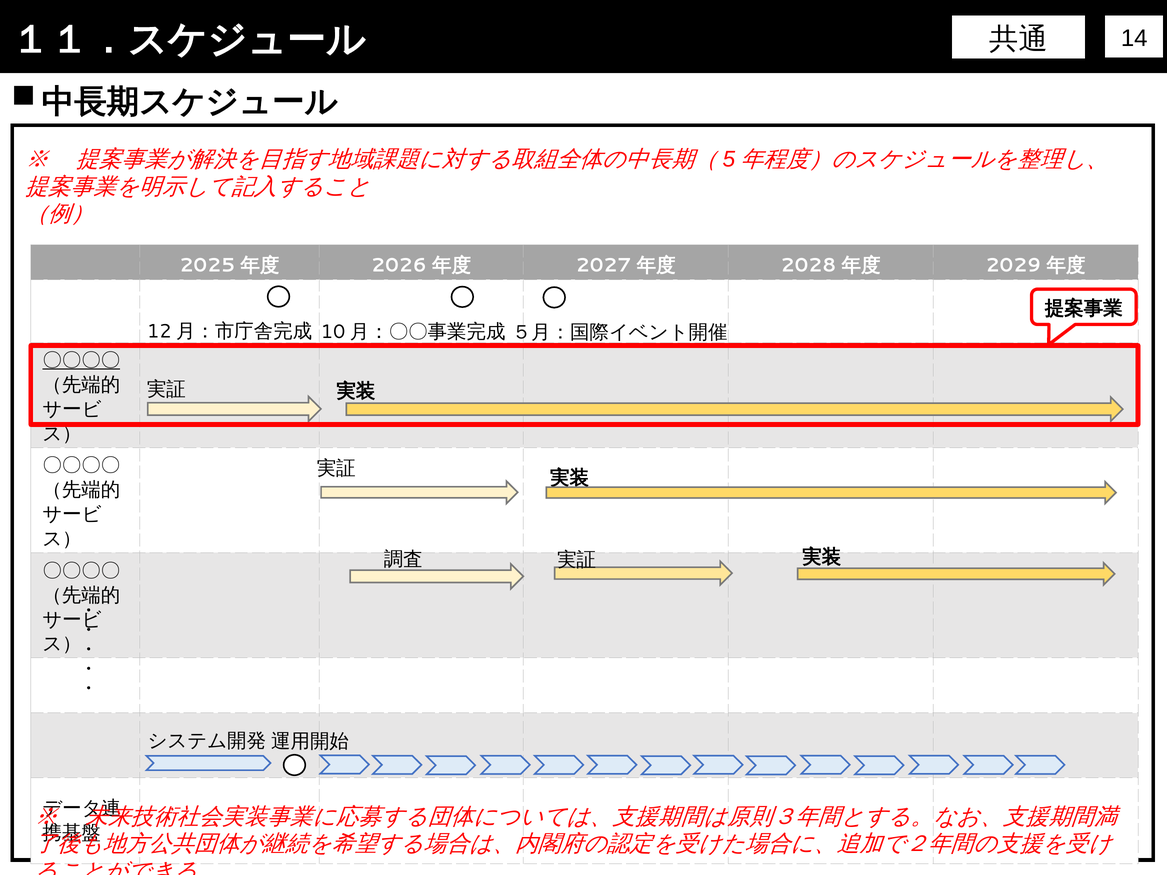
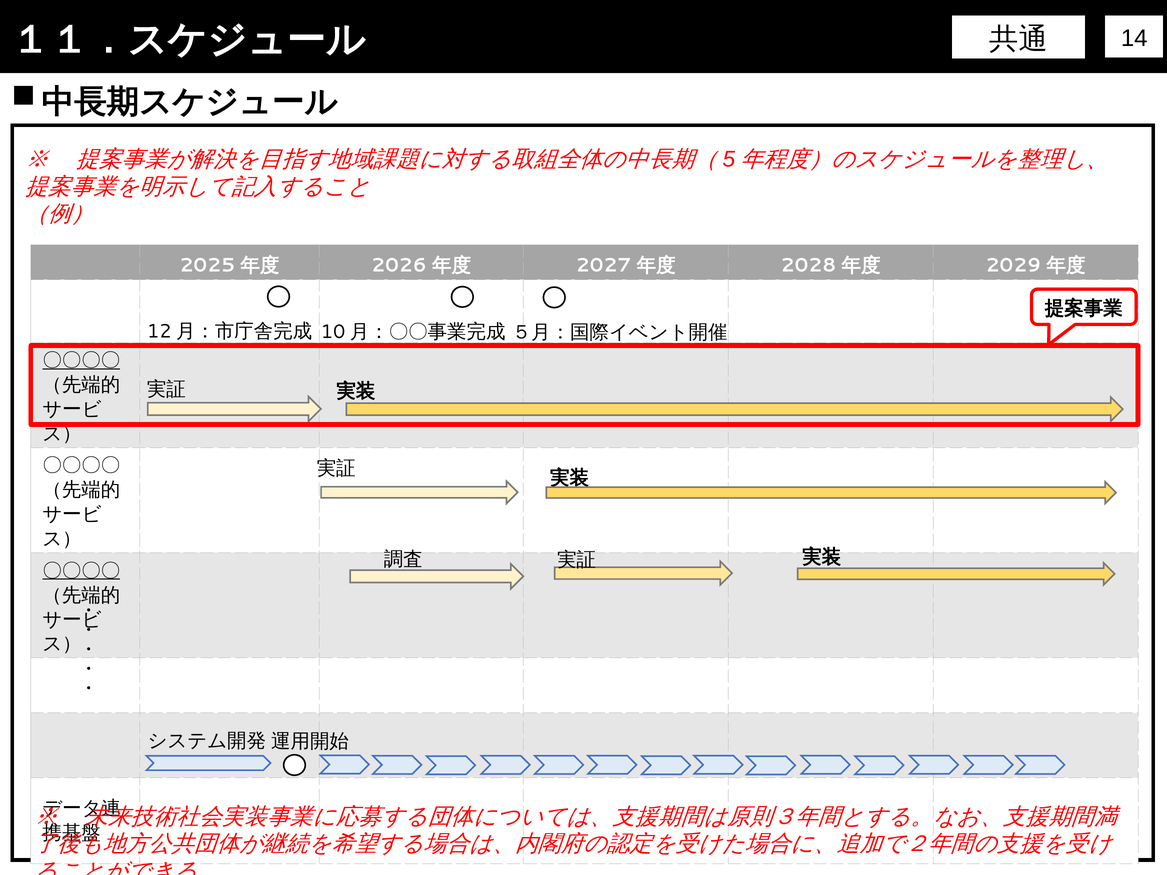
〇〇〇〇 at (81, 571) underline: none -> present
